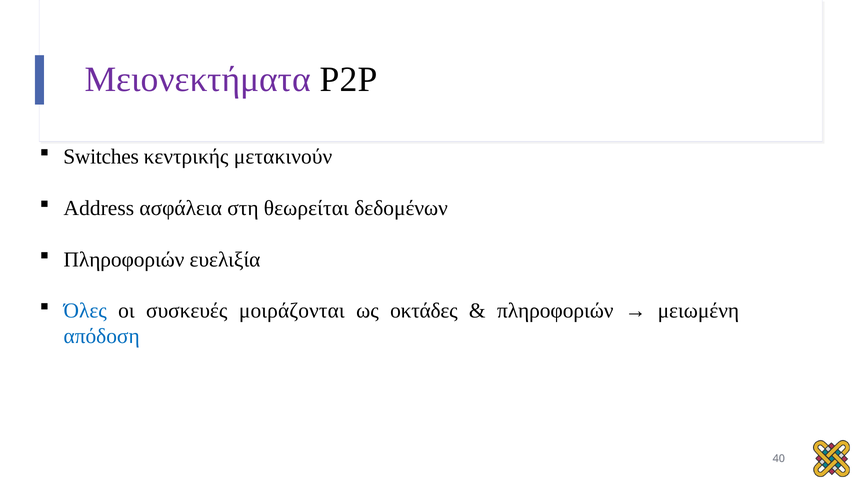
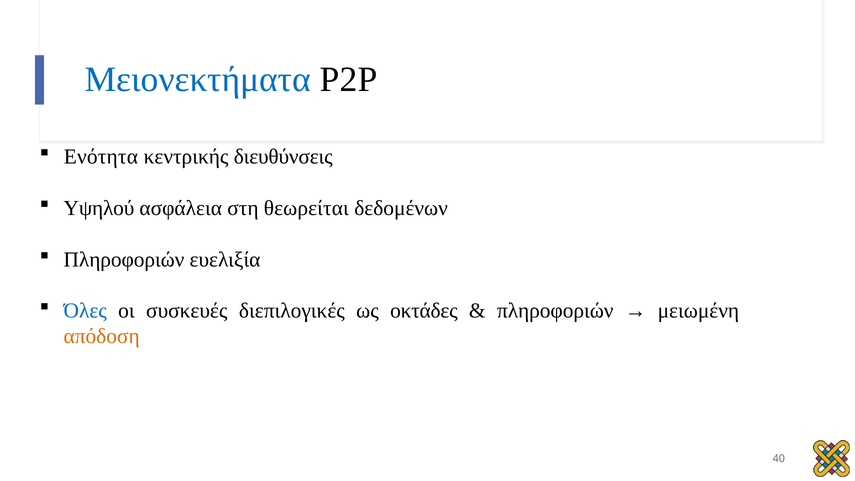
Μειονεκτήματα colour: purple -> blue
Switches: Switches -> Ενότητα
μετακινούν: μετακινούν -> διευθύνσεις
Address: Address -> Υψηλού
μοιράζονται: μοιράζονται -> διεπιλογικές
απόδοση colour: blue -> orange
